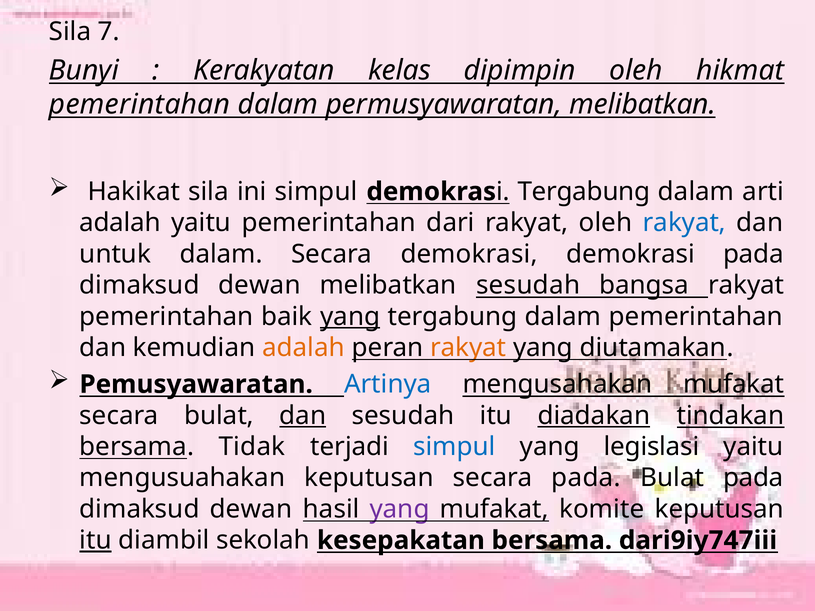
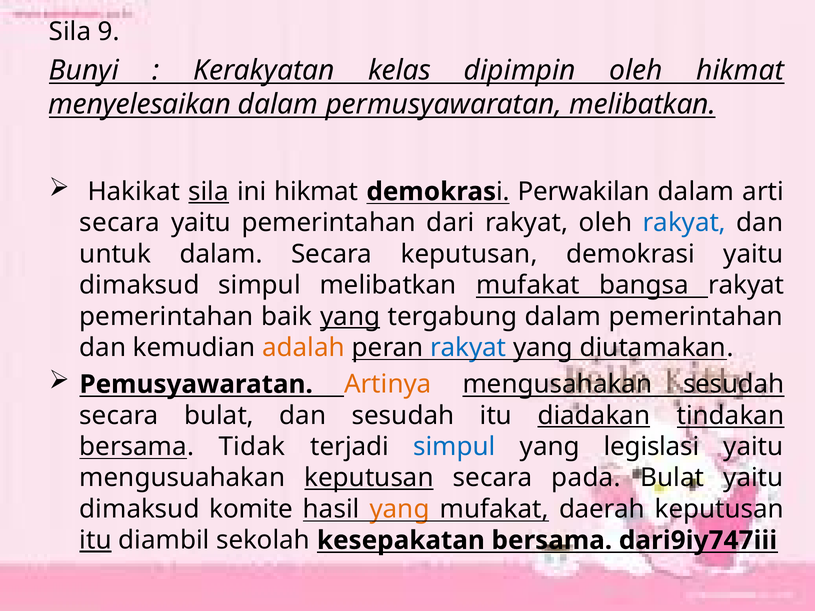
7: 7 -> 9
pemerintahan at (140, 104): pemerintahan -> menyelesaikan
sila at (209, 192) underline: none -> present
ini simpul: simpul -> hikmat
Tergabung at (584, 192): Tergabung -> Perwakilan
adalah at (120, 223): adalah -> secara
Secara demokrasi: demokrasi -> keputusan
demokrasi pada: pada -> yaitu
dewan at (259, 285): dewan -> simpul
melibatkan sesudah: sesudah -> mufakat
rakyat at (468, 348) colour: orange -> blue
Artinya colour: blue -> orange
mengusahakan mufakat: mufakat -> sesudah
dan at (303, 416) underline: present -> none
keputusan at (369, 478) underline: none -> present
Bulat pada: pada -> yaitu
dewan at (251, 509): dewan -> komite
yang at (400, 509) colour: purple -> orange
komite: komite -> daerah
